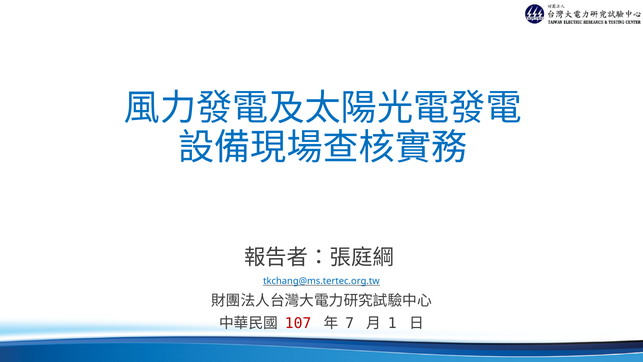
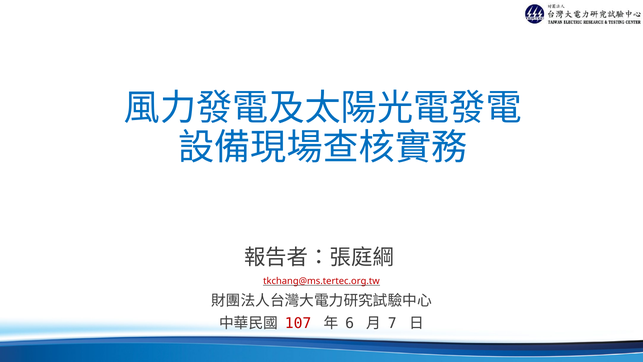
tkchang@ms.tertec.org.tw colour: blue -> red
7: 7 -> 6
1: 1 -> 7
